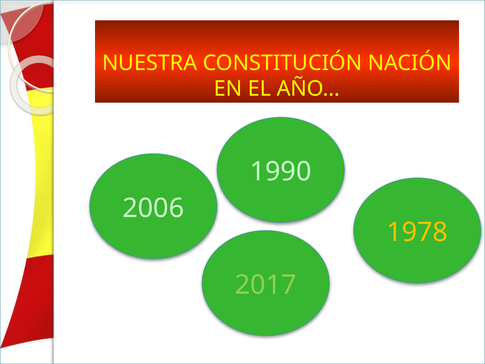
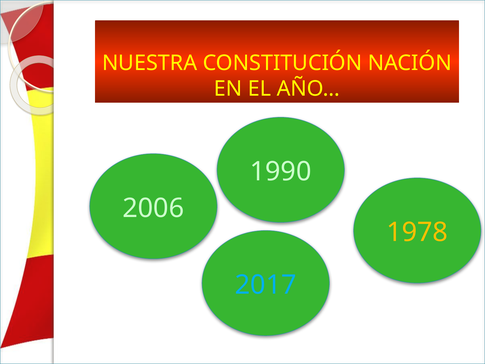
2017 colour: light green -> light blue
